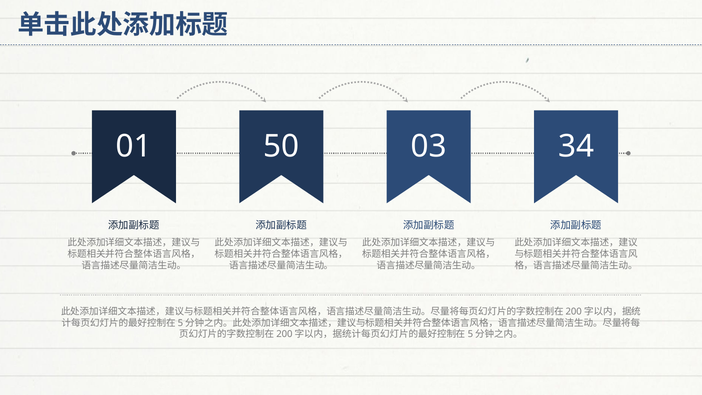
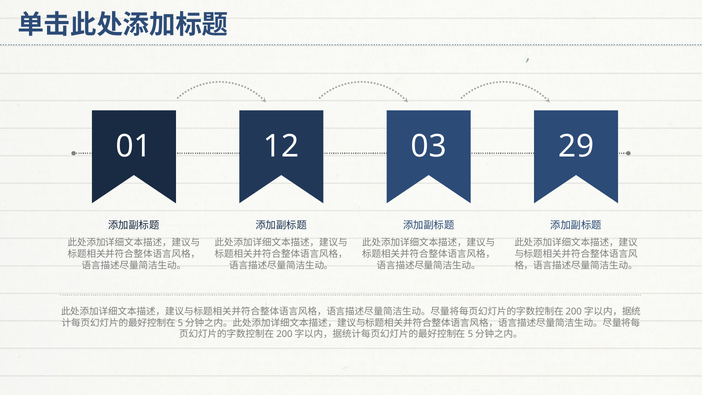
50: 50 -> 12
34: 34 -> 29
